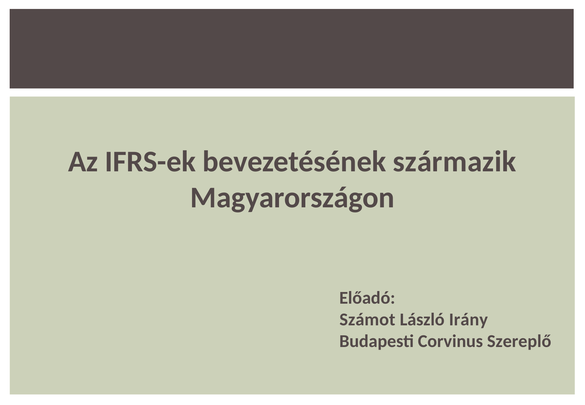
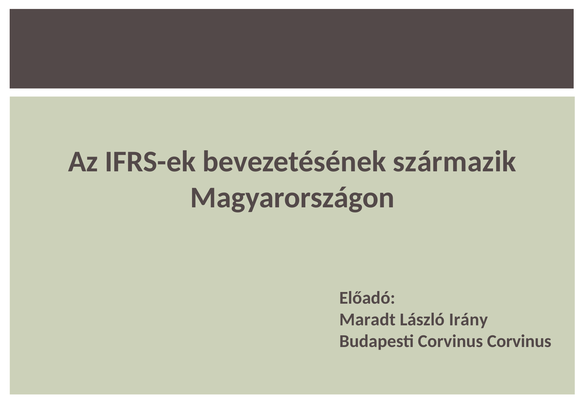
Számot: Számot -> Maradt
Corvinus Szereplő: Szereplő -> Corvinus
